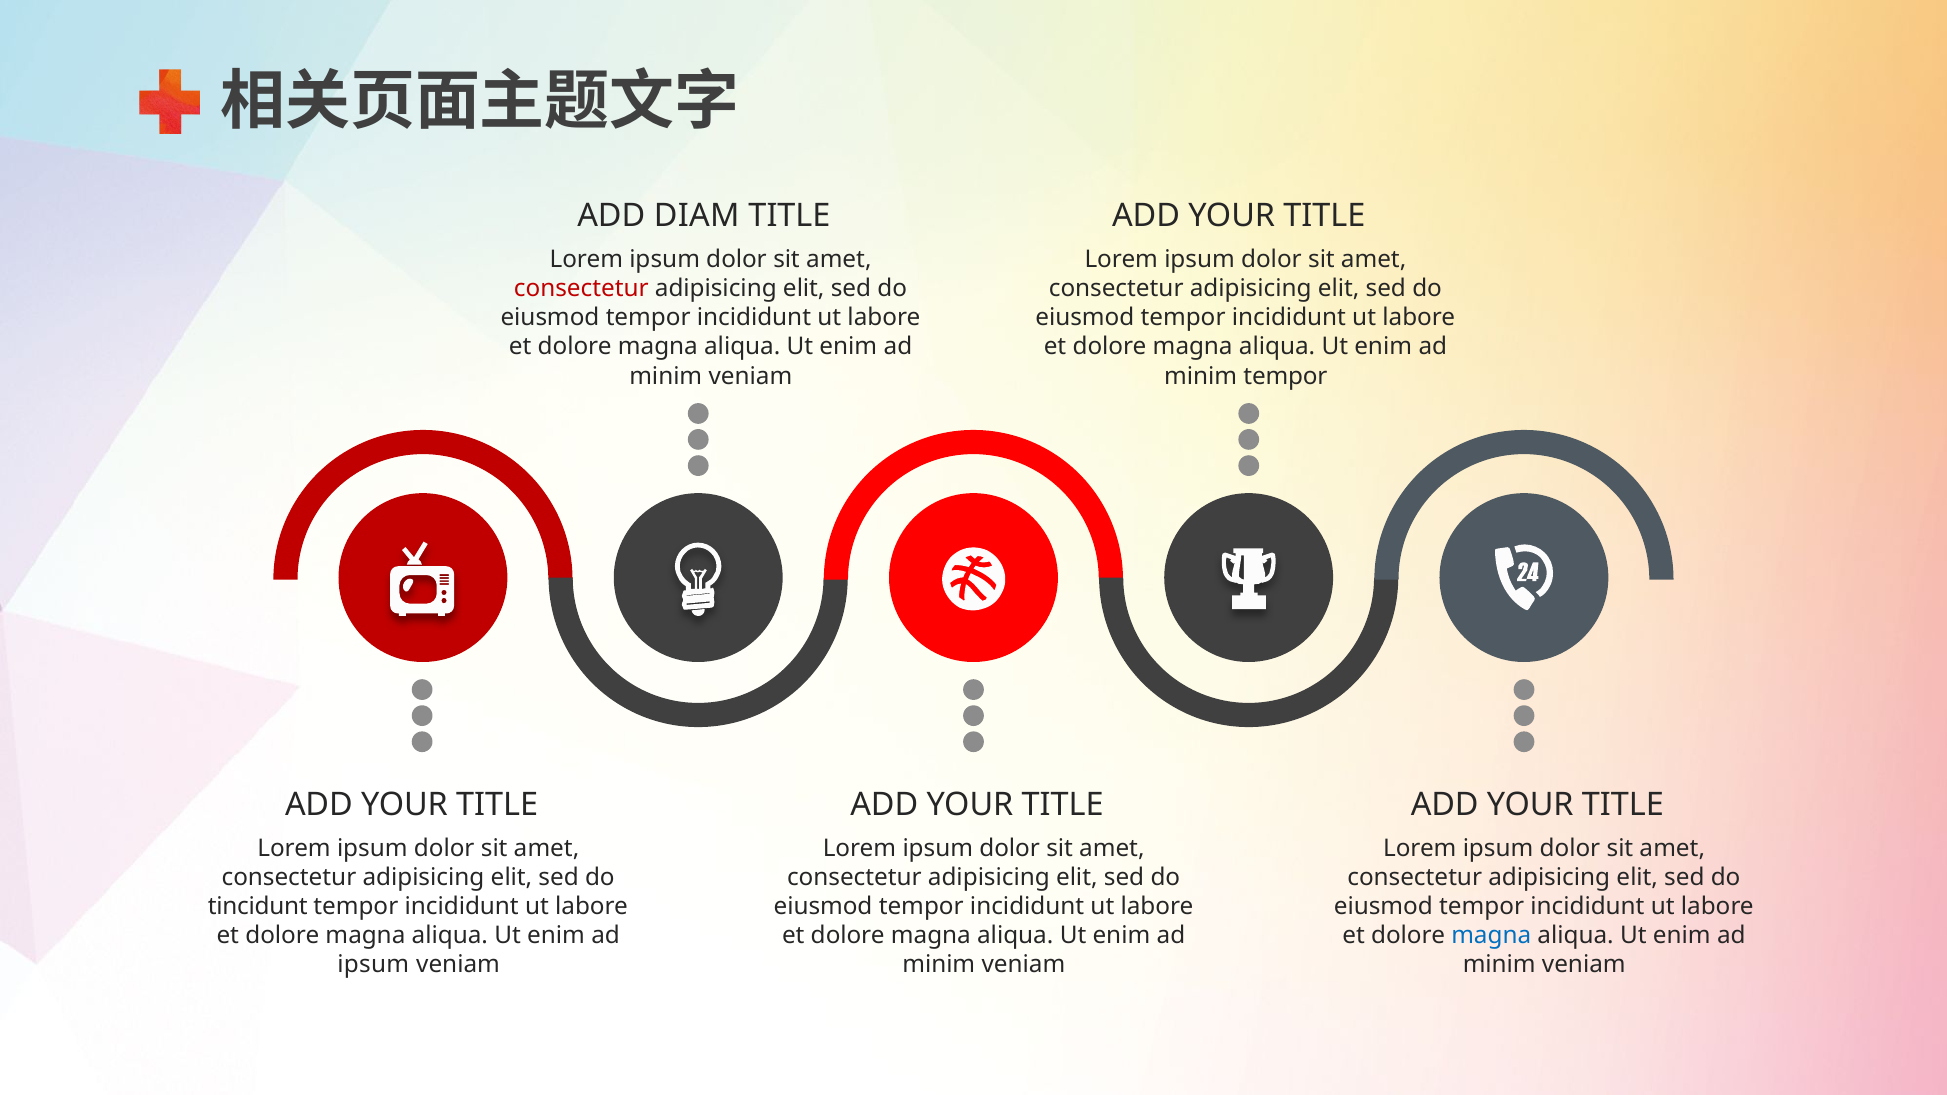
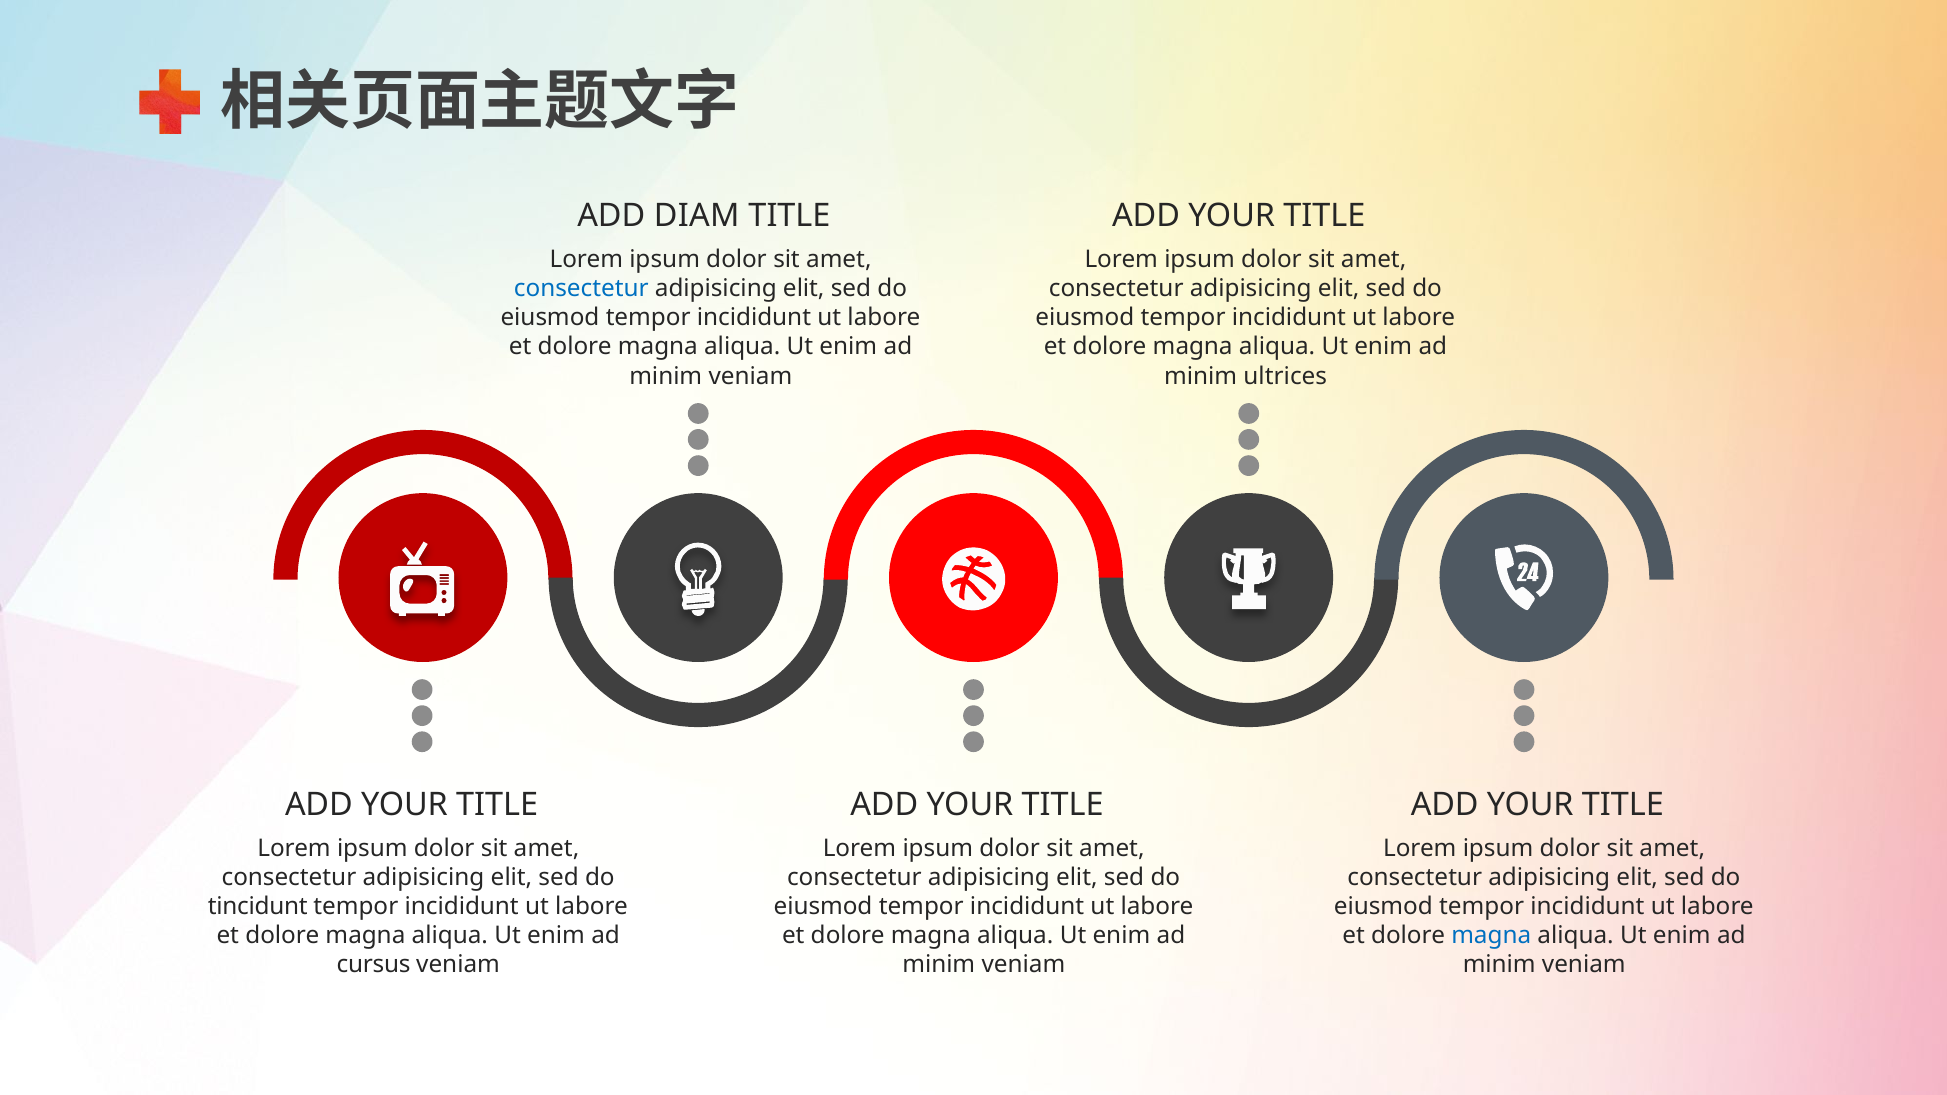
consectetur at (581, 289) colour: red -> blue
minim tempor: tempor -> ultrices
ipsum at (373, 965): ipsum -> cursus
